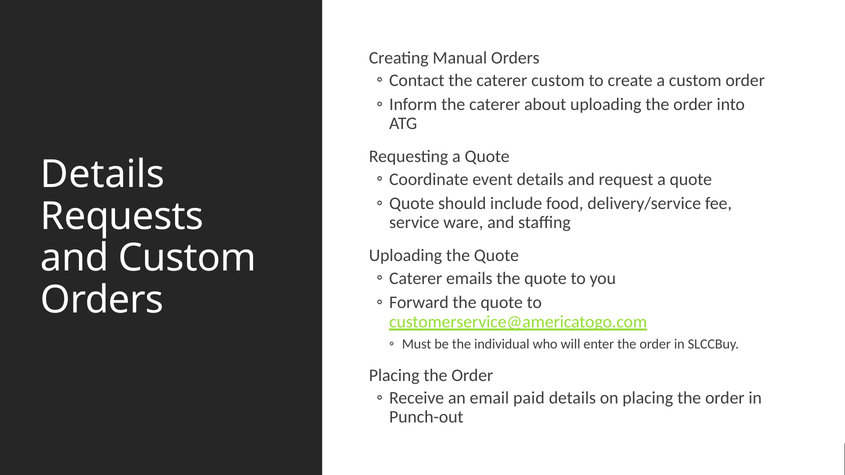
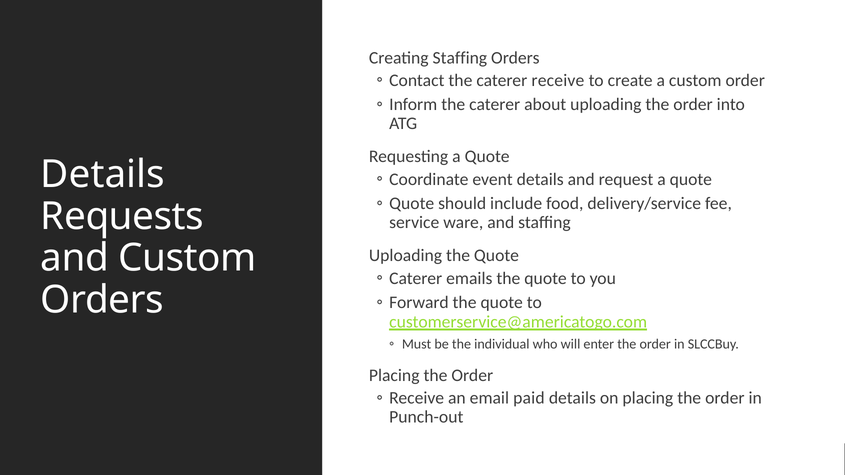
Creating Manual: Manual -> Staffing
caterer custom: custom -> receive
